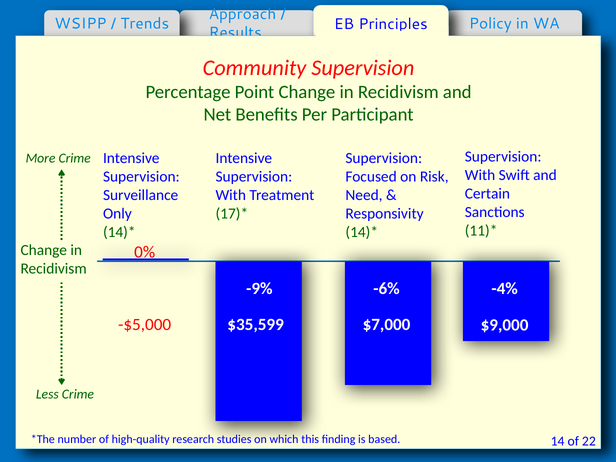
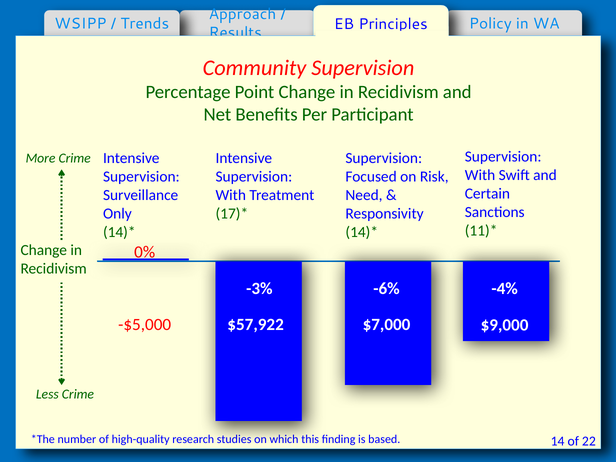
-9%: -9% -> -3%
$35,599: $35,599 -> $57,922
